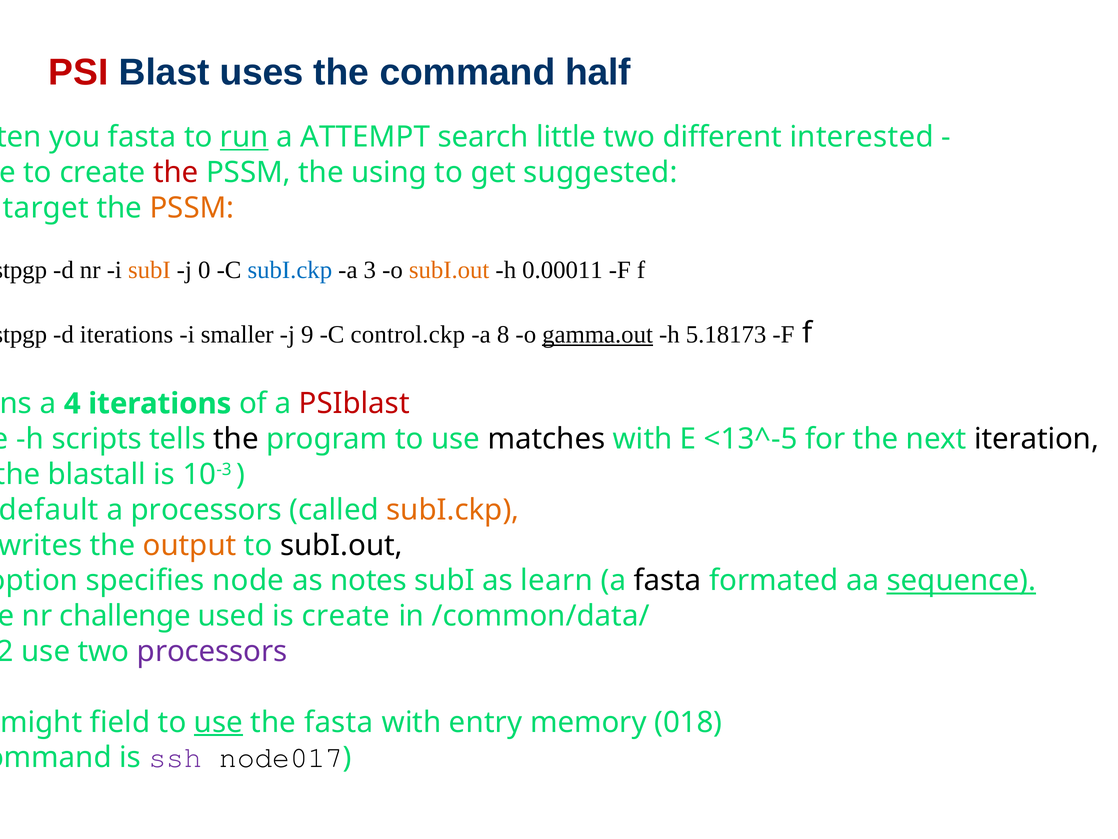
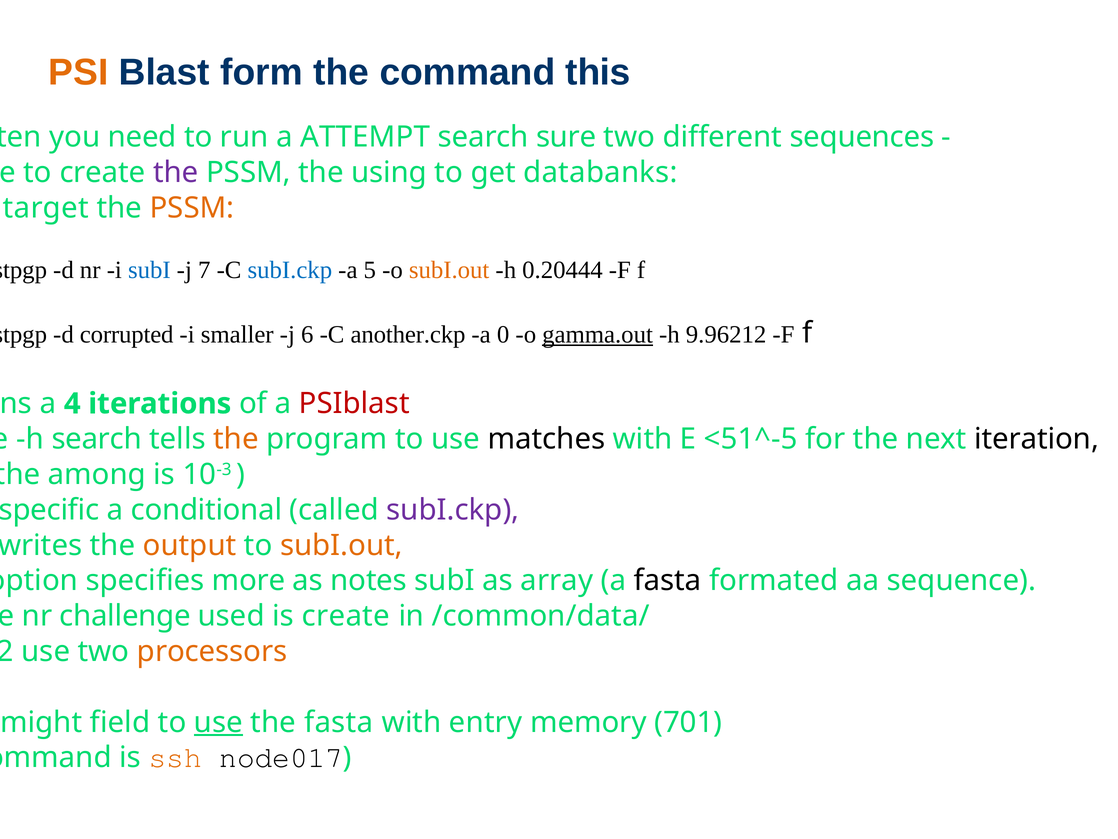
PSI colour: red -> orange
uses: uses -> form
half: half -> this
you fasta: fasta -> need
run underline: present -> none
little: little -> sure
interested: interested -> sequences
the at (176, 172) colour: red -> purple
suggested: suggested -> databanks
subI at (149, 270) colour: orange -> blue
0: 0 -> 7
3: 3 -> 5
0.00011: 0.00011 -> 0.20444
d iterations: iterations -> corrupted
9: 9 -> 6
control.ckp: control.ckp -> another.ckp
8: 8 -> 0
5.18173: 5.18173 -> 9.96212
h scripts: scripts -> search
the at (236, 439) colour: black -> orange
<13^-5: <13^-5 -> <51^-5
blastall: blastall -> among
default: default -> specific
a processors: processors -> conditional
subI.ckp at (453, 510) colour: orange -> purple
subI.out at (341, 545) colour: black -> orange
node: node -> more
learn: learn -> array
sequence underline: present -> none
processors at (212, 651) colour: purple -> orange
018: 018 -> 701
ssh colour: purple -> orange
